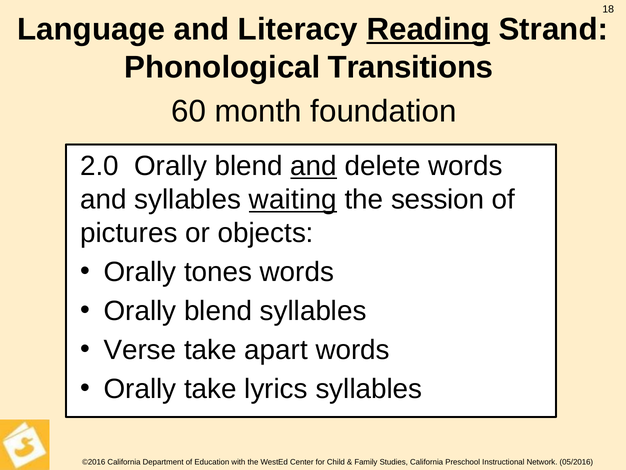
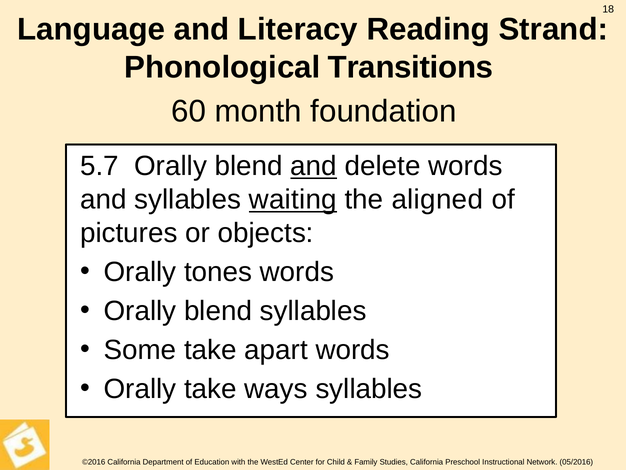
Reading underline: present -> none
2.0: 2.0 -> 5.7
session: session -> aligned
Verse: Verse -> Some
lyrics: lyrics -> ways
